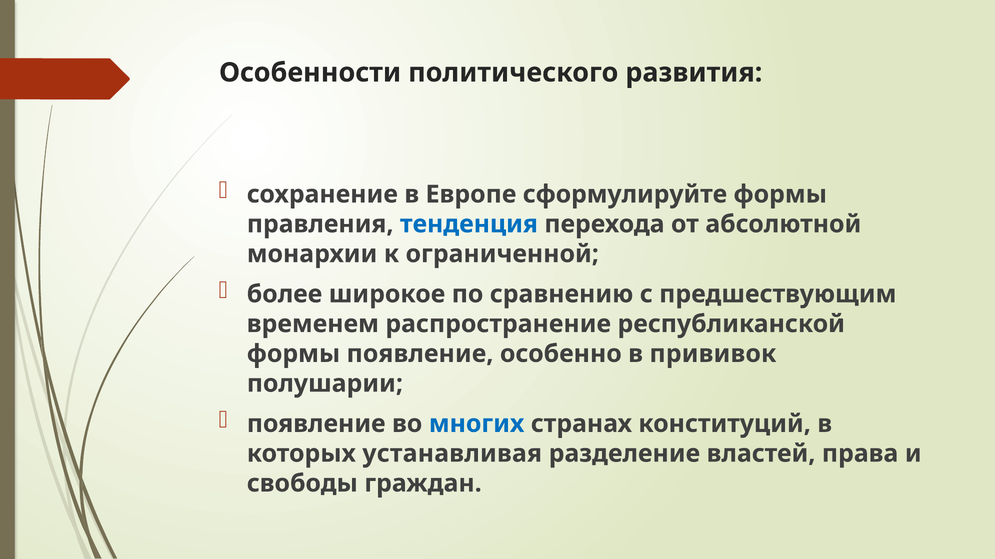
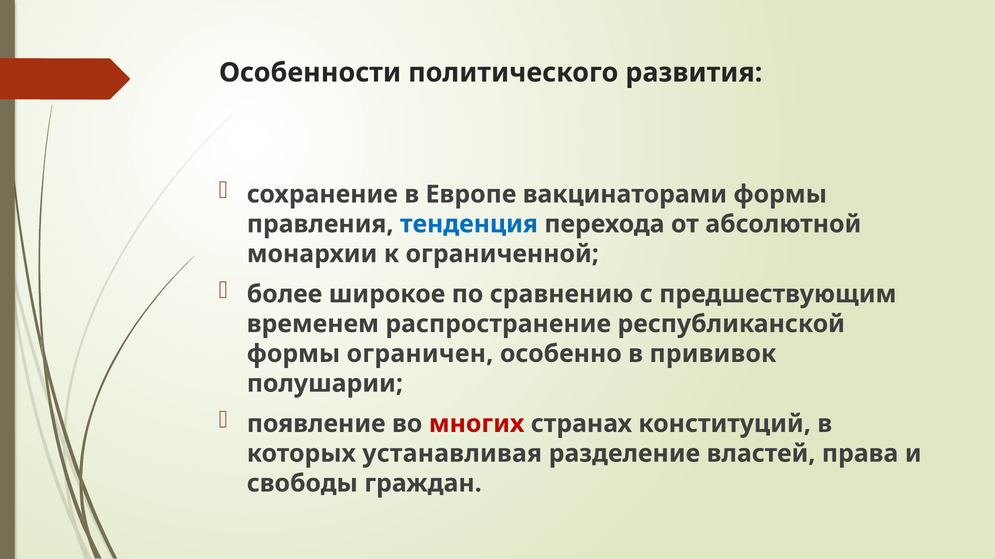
сформулируйте: сформулируйте -> вакцинаторами
формы появление: появление -> ограничен
многих colour: blue -> red
